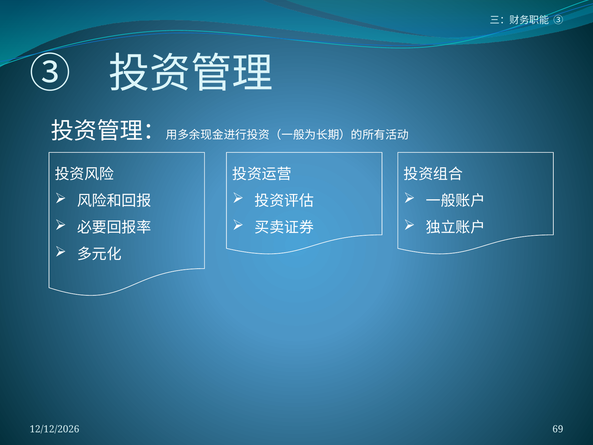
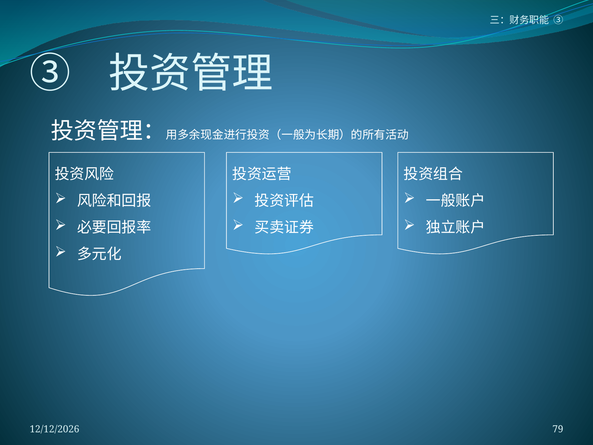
69: 69 -> 79
